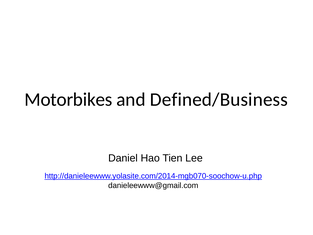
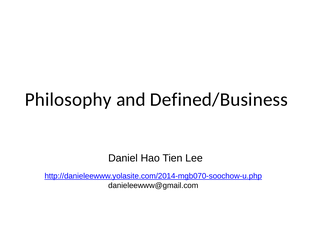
Motorbikes: Motorbikes -> Philosophy
